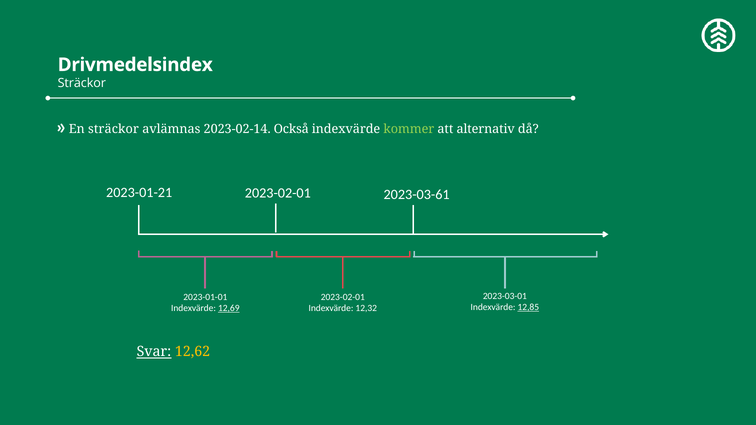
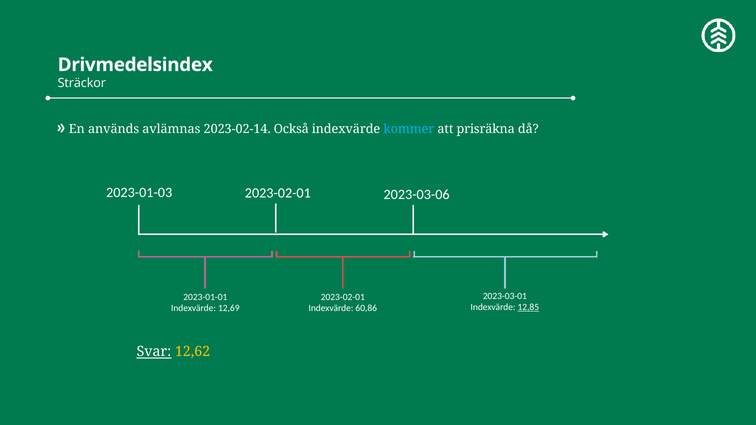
En sträckor: sträckor -> används
kommer colour: light green -> light blue
alternativ: alternativ -> prisräkna
2023-01-21: 2023-01-21 -> 2023-01-03
2023-03-61: 2023-03-61 -> 2023-03-06
12,69 underline: present -> none
12,32: 12,32 -> 60,86
